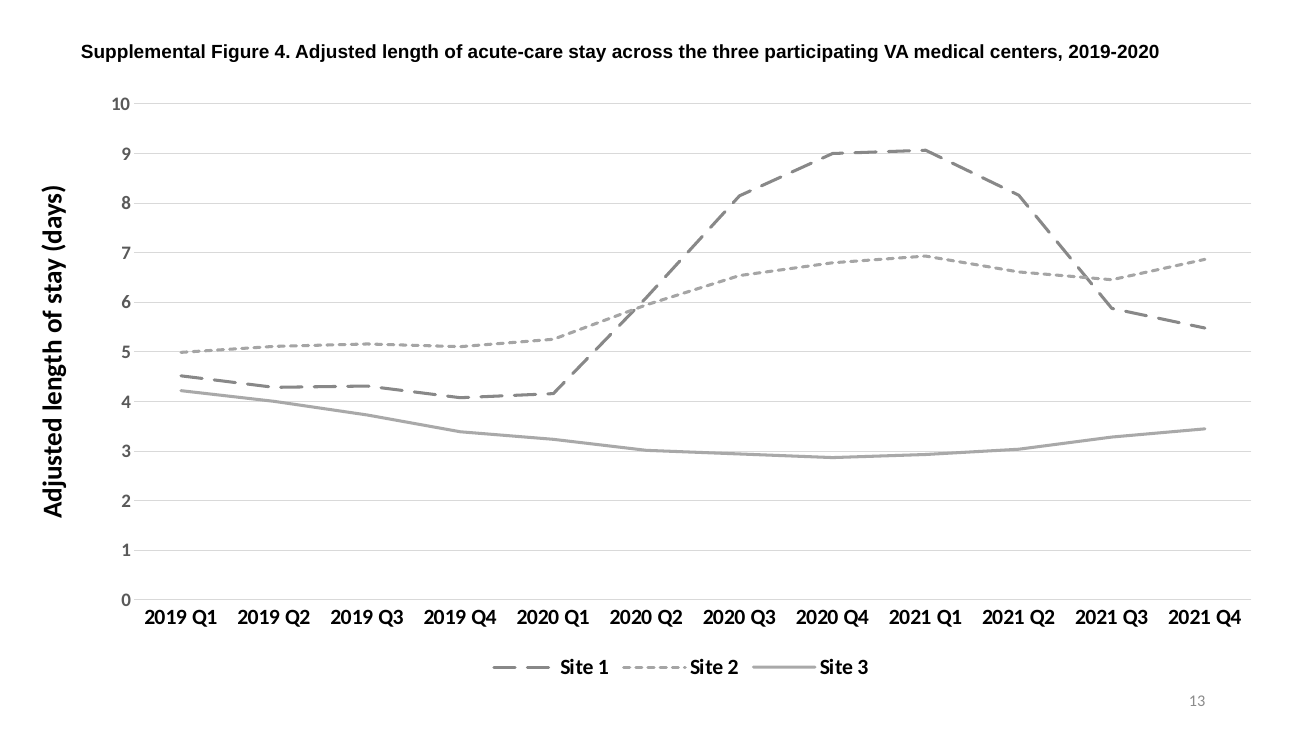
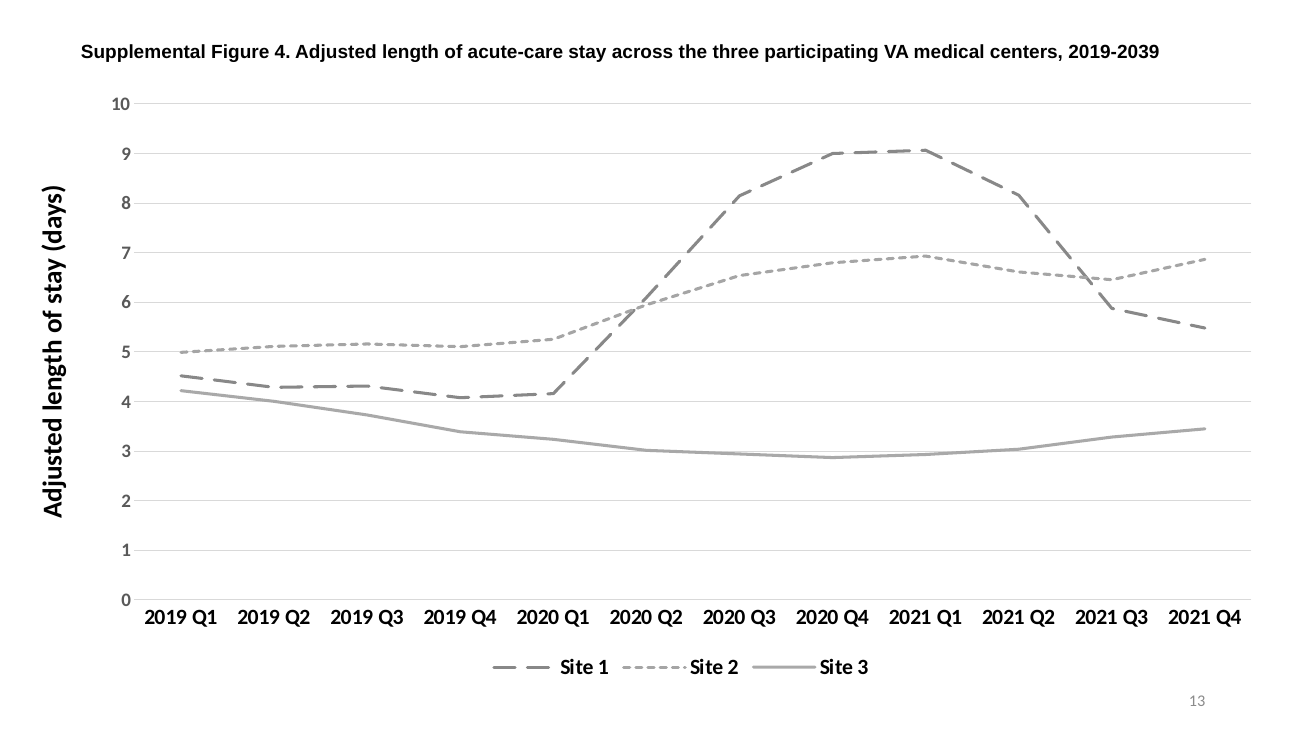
2019-2020: 2019-2020 -> 2019-2039
